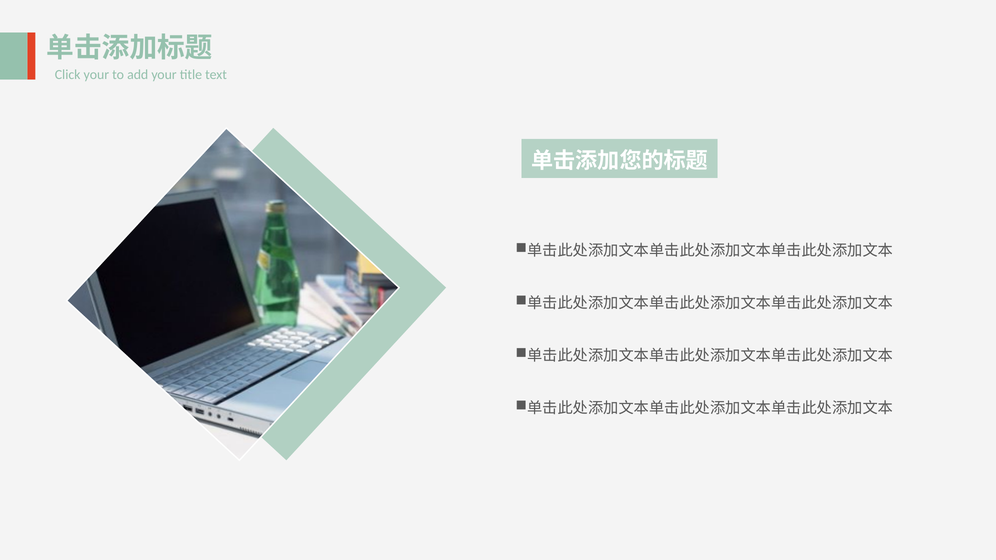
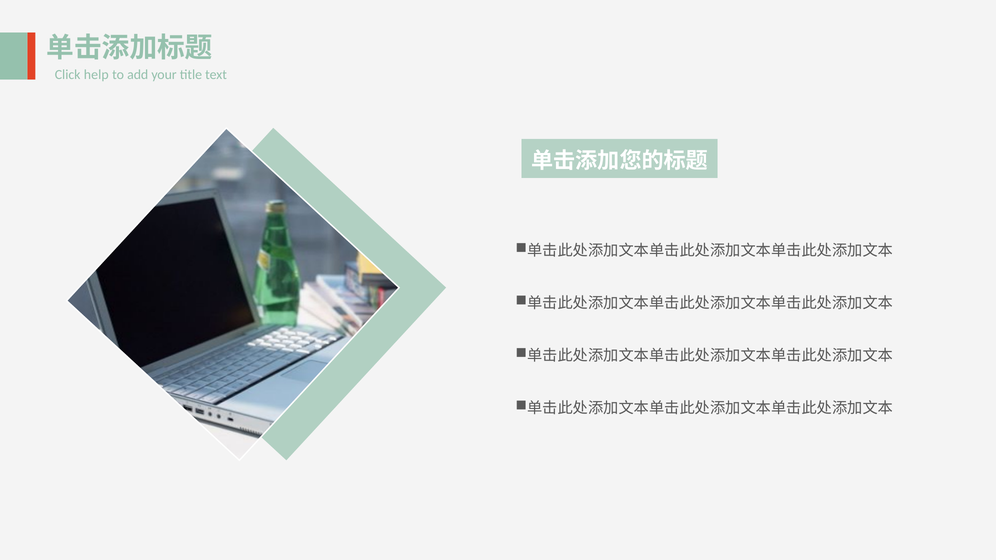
Click your: your -> help
